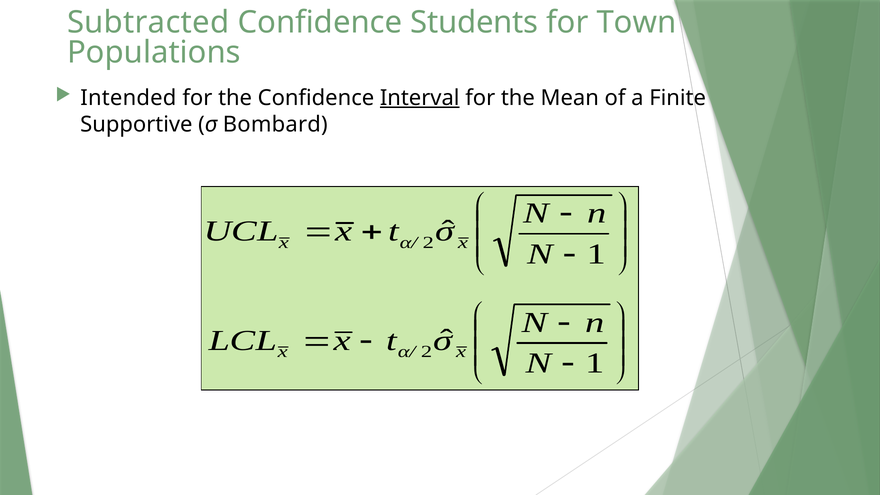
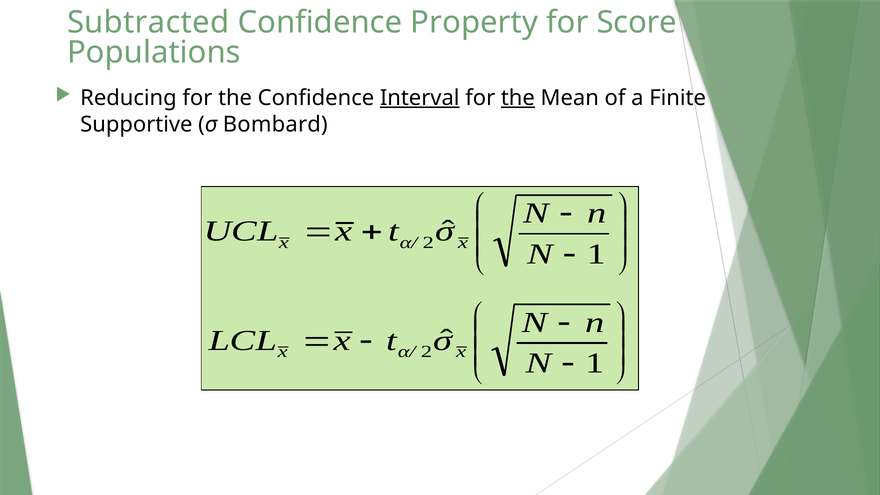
Students: Students -> Property
Town: Town -> Score
Intended: Intended -> Reducing
the at (518, 98) underline: none -> present
